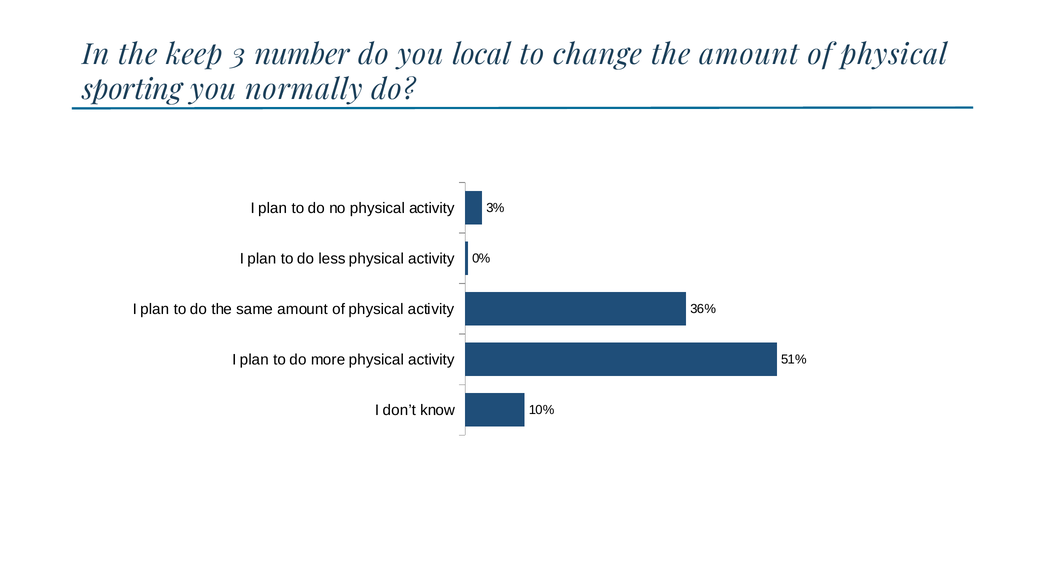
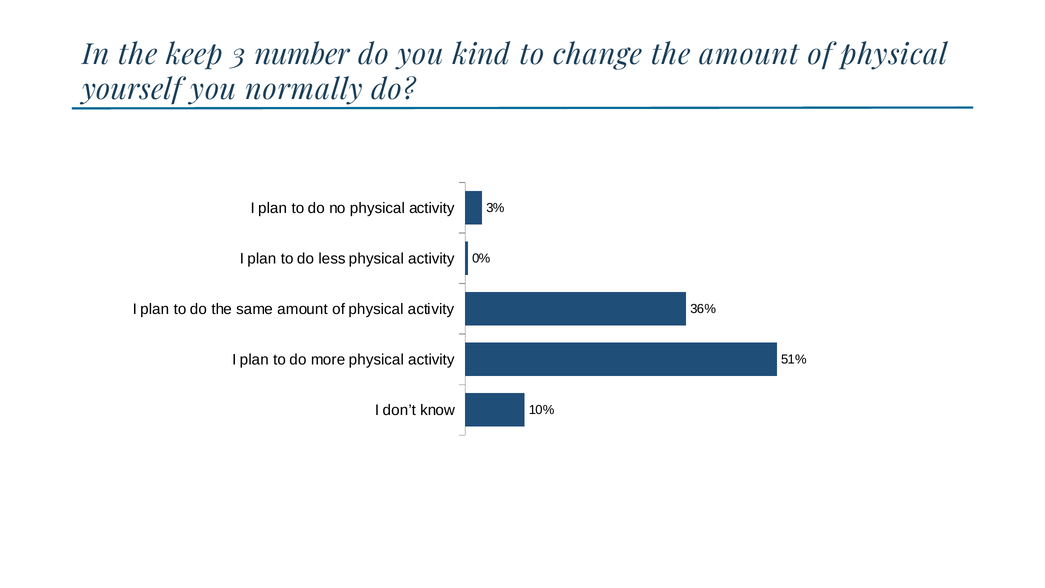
local: local -> kind
sporting: sporting -> yourself
